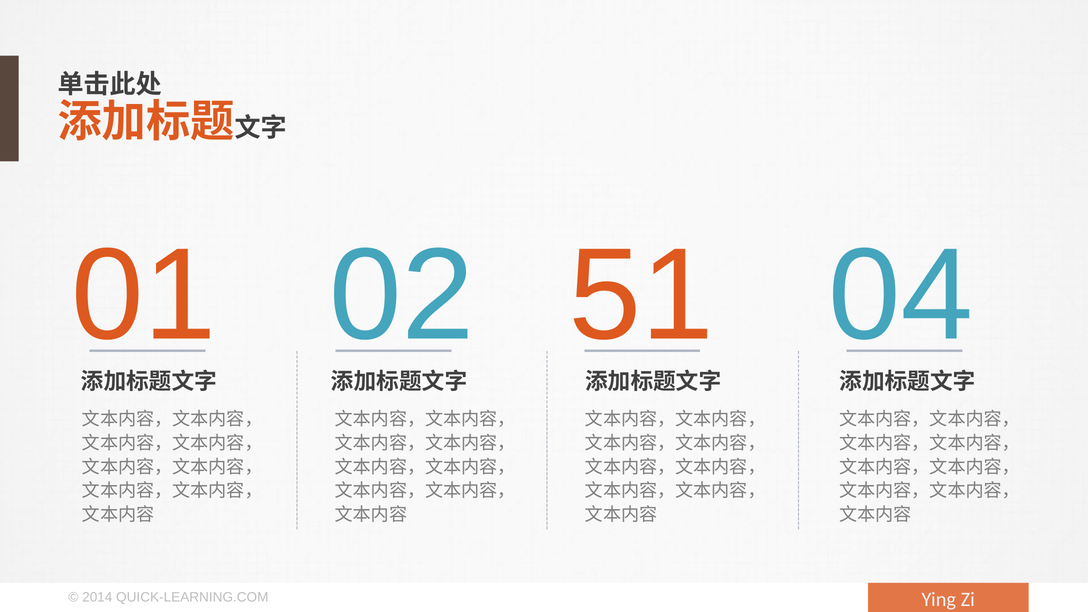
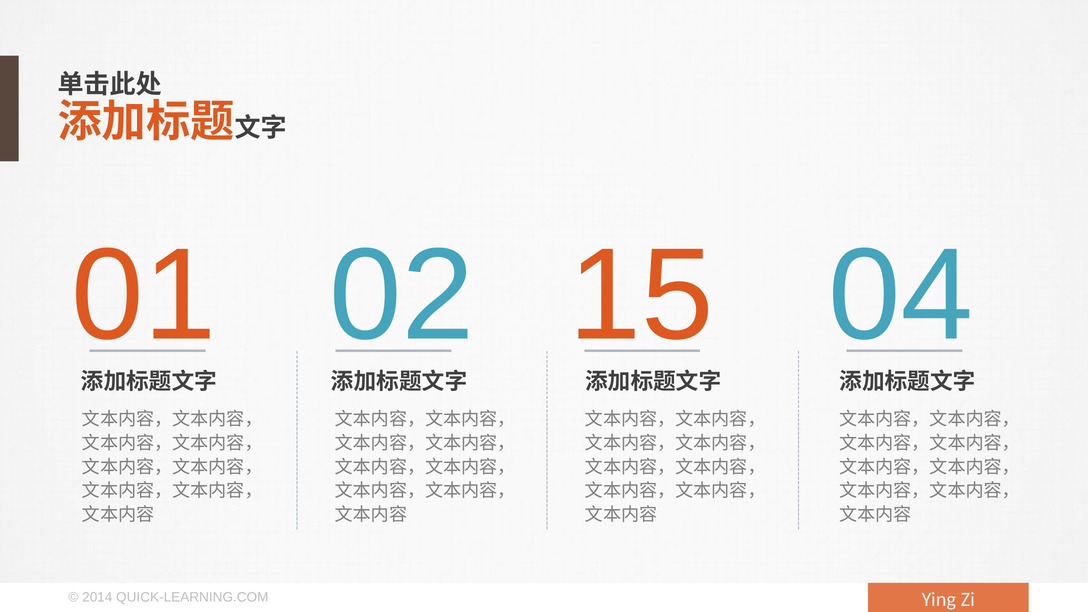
51: 51 -> 15
